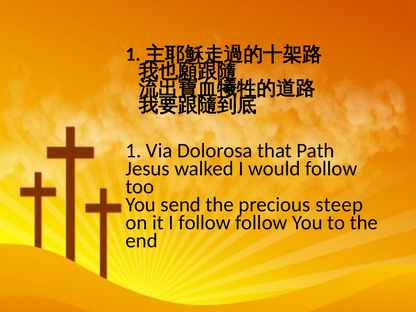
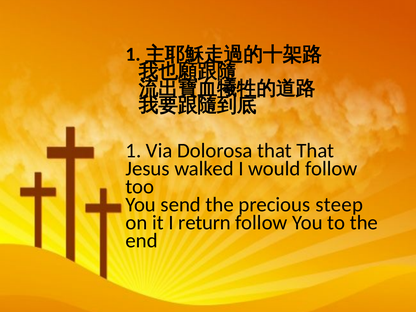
that Path: Path -> That
I follow: follow -> return
